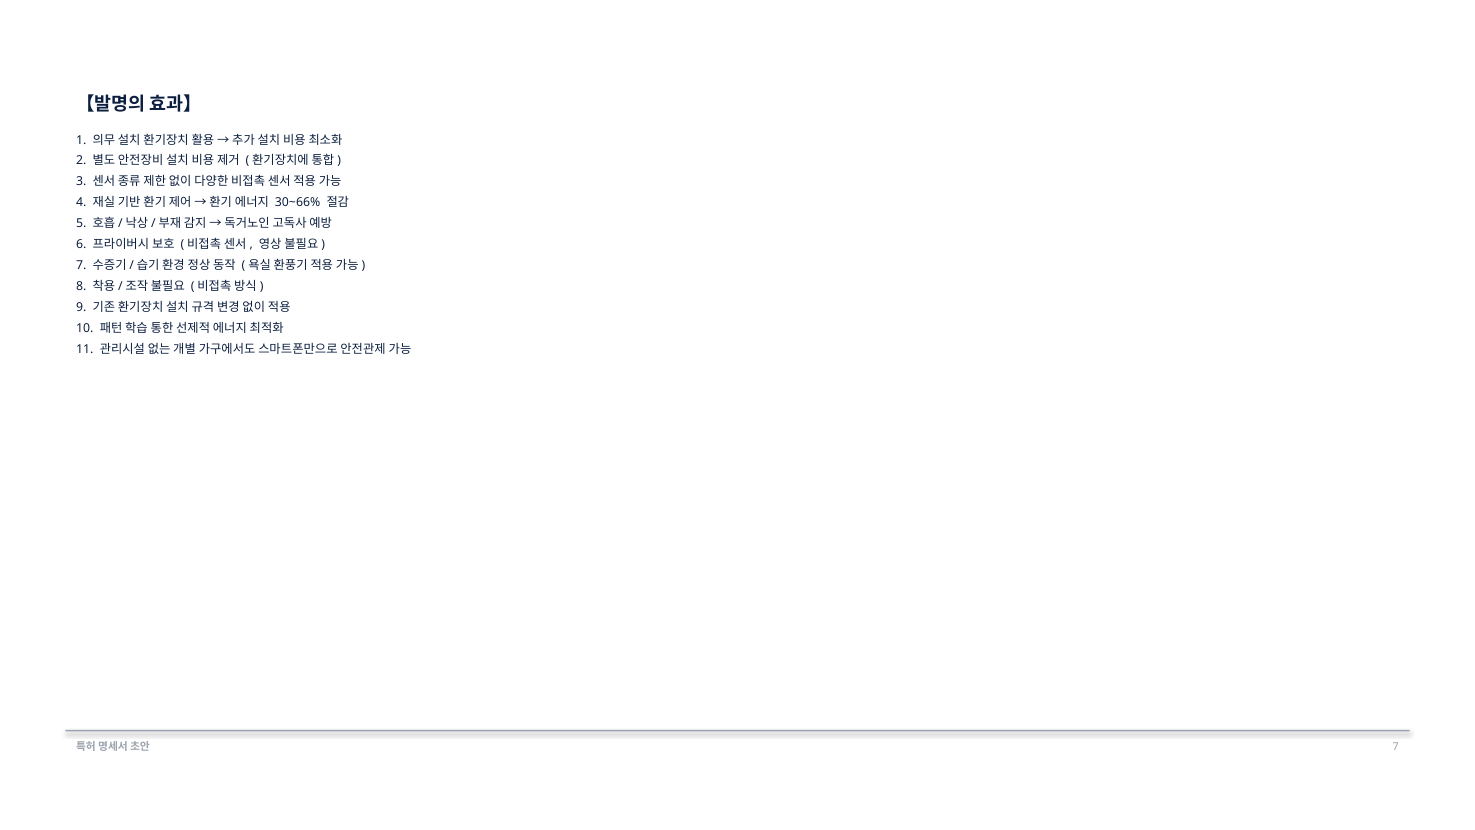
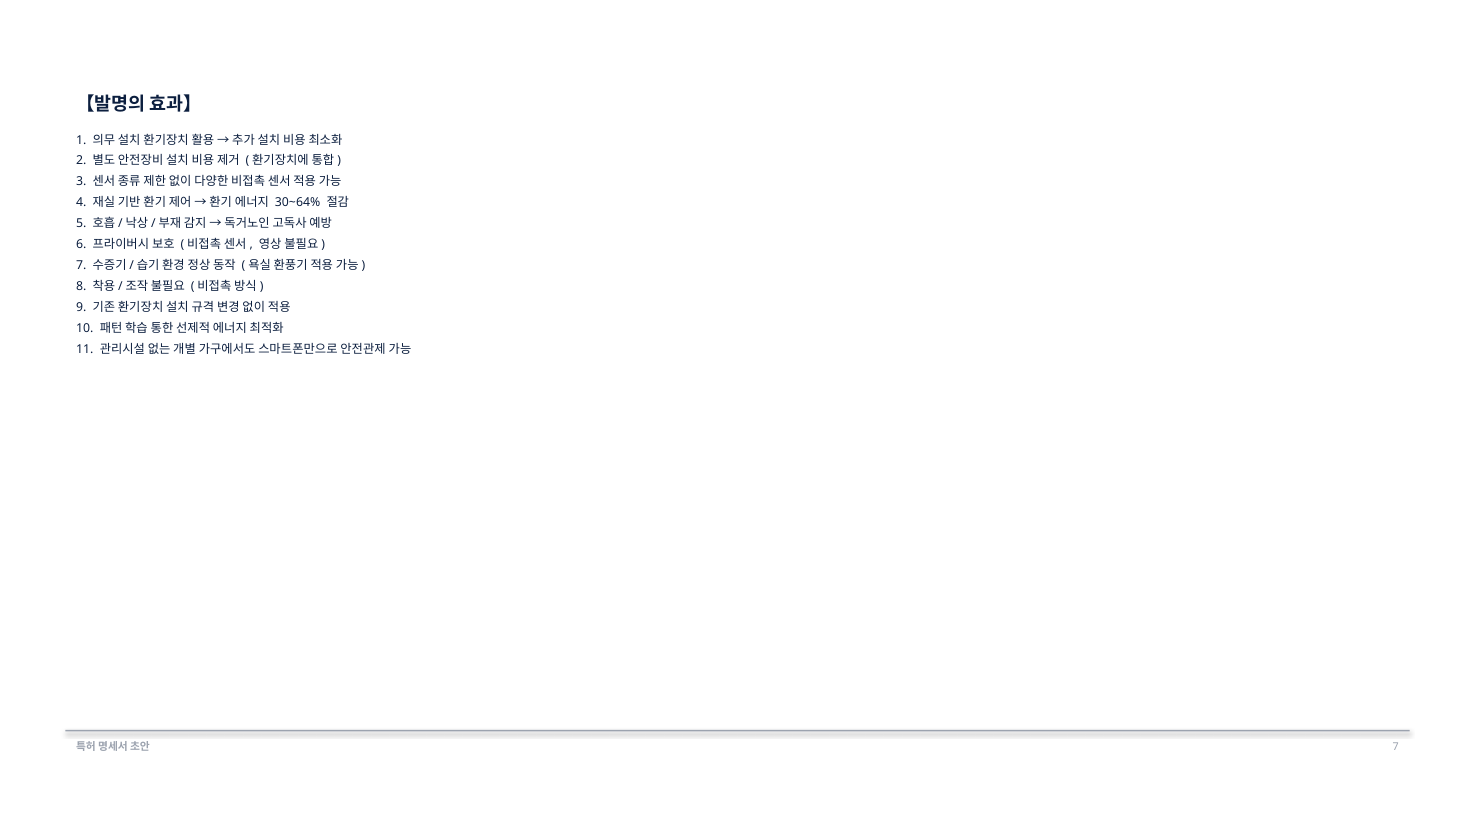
30~66%: 30~66% -> 30~64%
